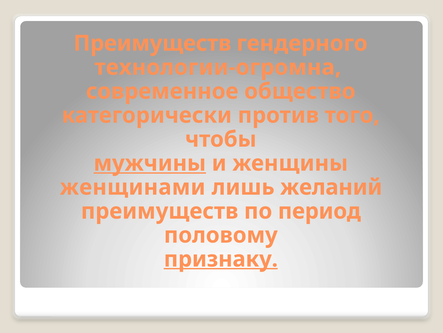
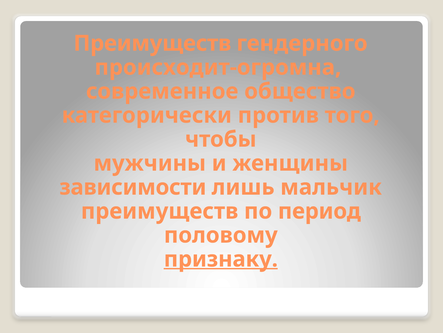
технологии-огромна: технологии-огромна -> происходит-огромна
мужчины underline: present -> none
женщинами: женщинами -> зависимости
желаний: желаний -> мальчик
